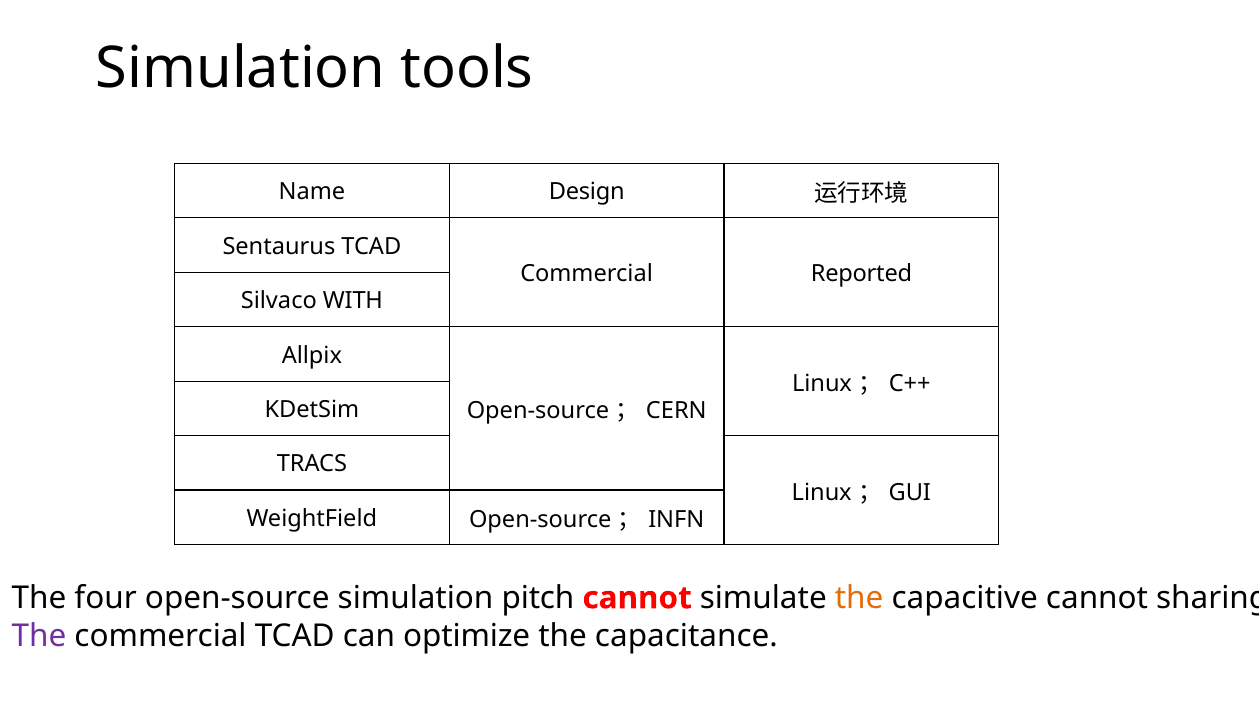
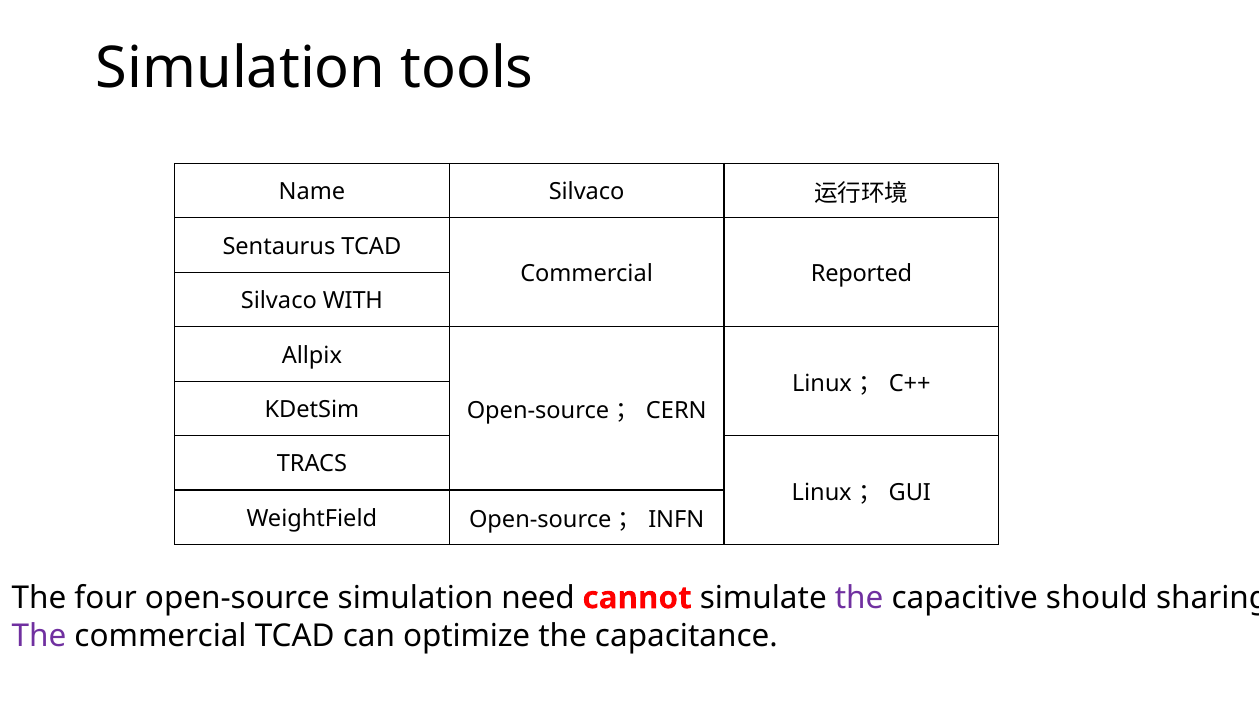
Name Design: Design -> Silvaco
pitch: pitch -> need
the at (859, 598) colour: orange -> purple
capacitive cannot: cannot -> should
